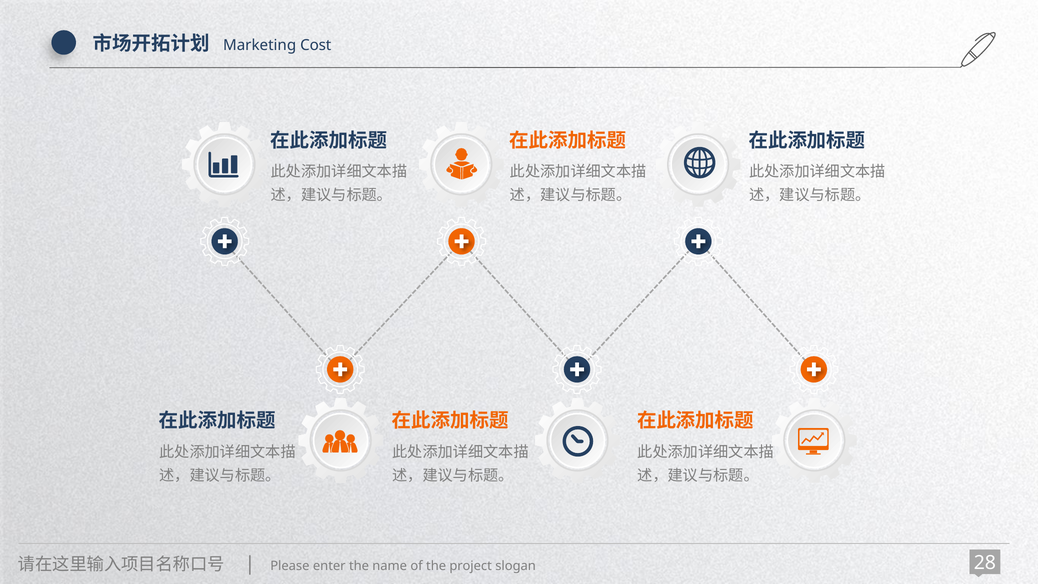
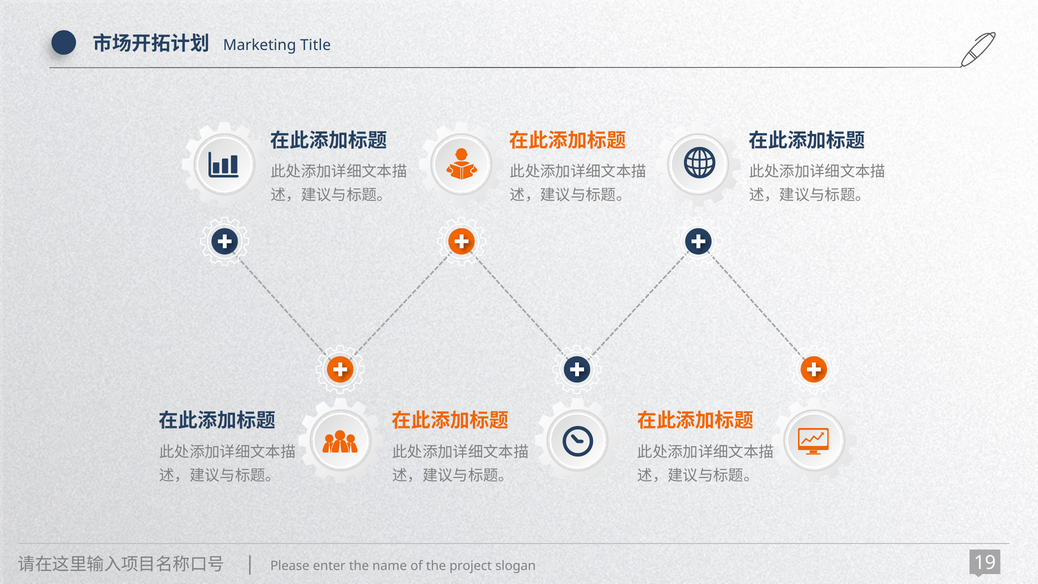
Cost: Cost -> Title
28: 28 -> 19
